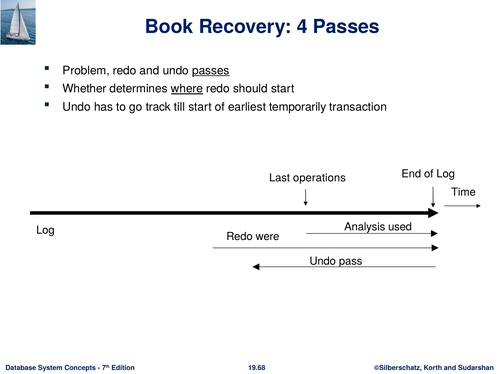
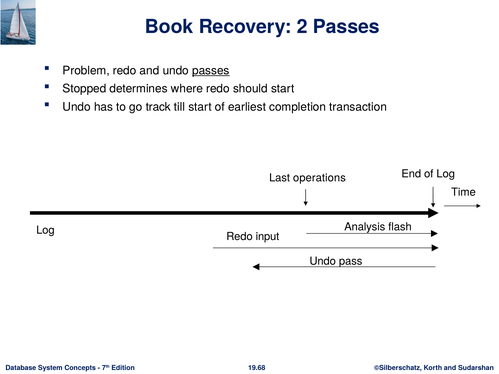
4: 4 -> 2
Whether: Whether -> Stopped
where underline: present -> none
temporarily: temporarily -> completion
used: used -> flash
were: were -> input
